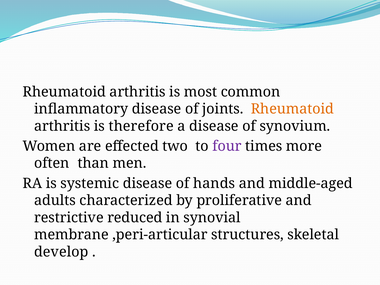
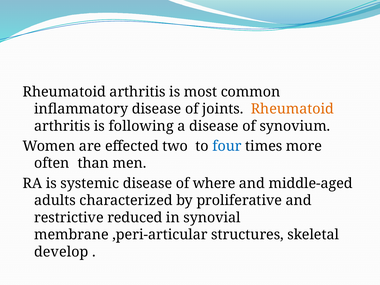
therefore: therefore -> following
four colour: purple -> blue
hands: hands -> where
